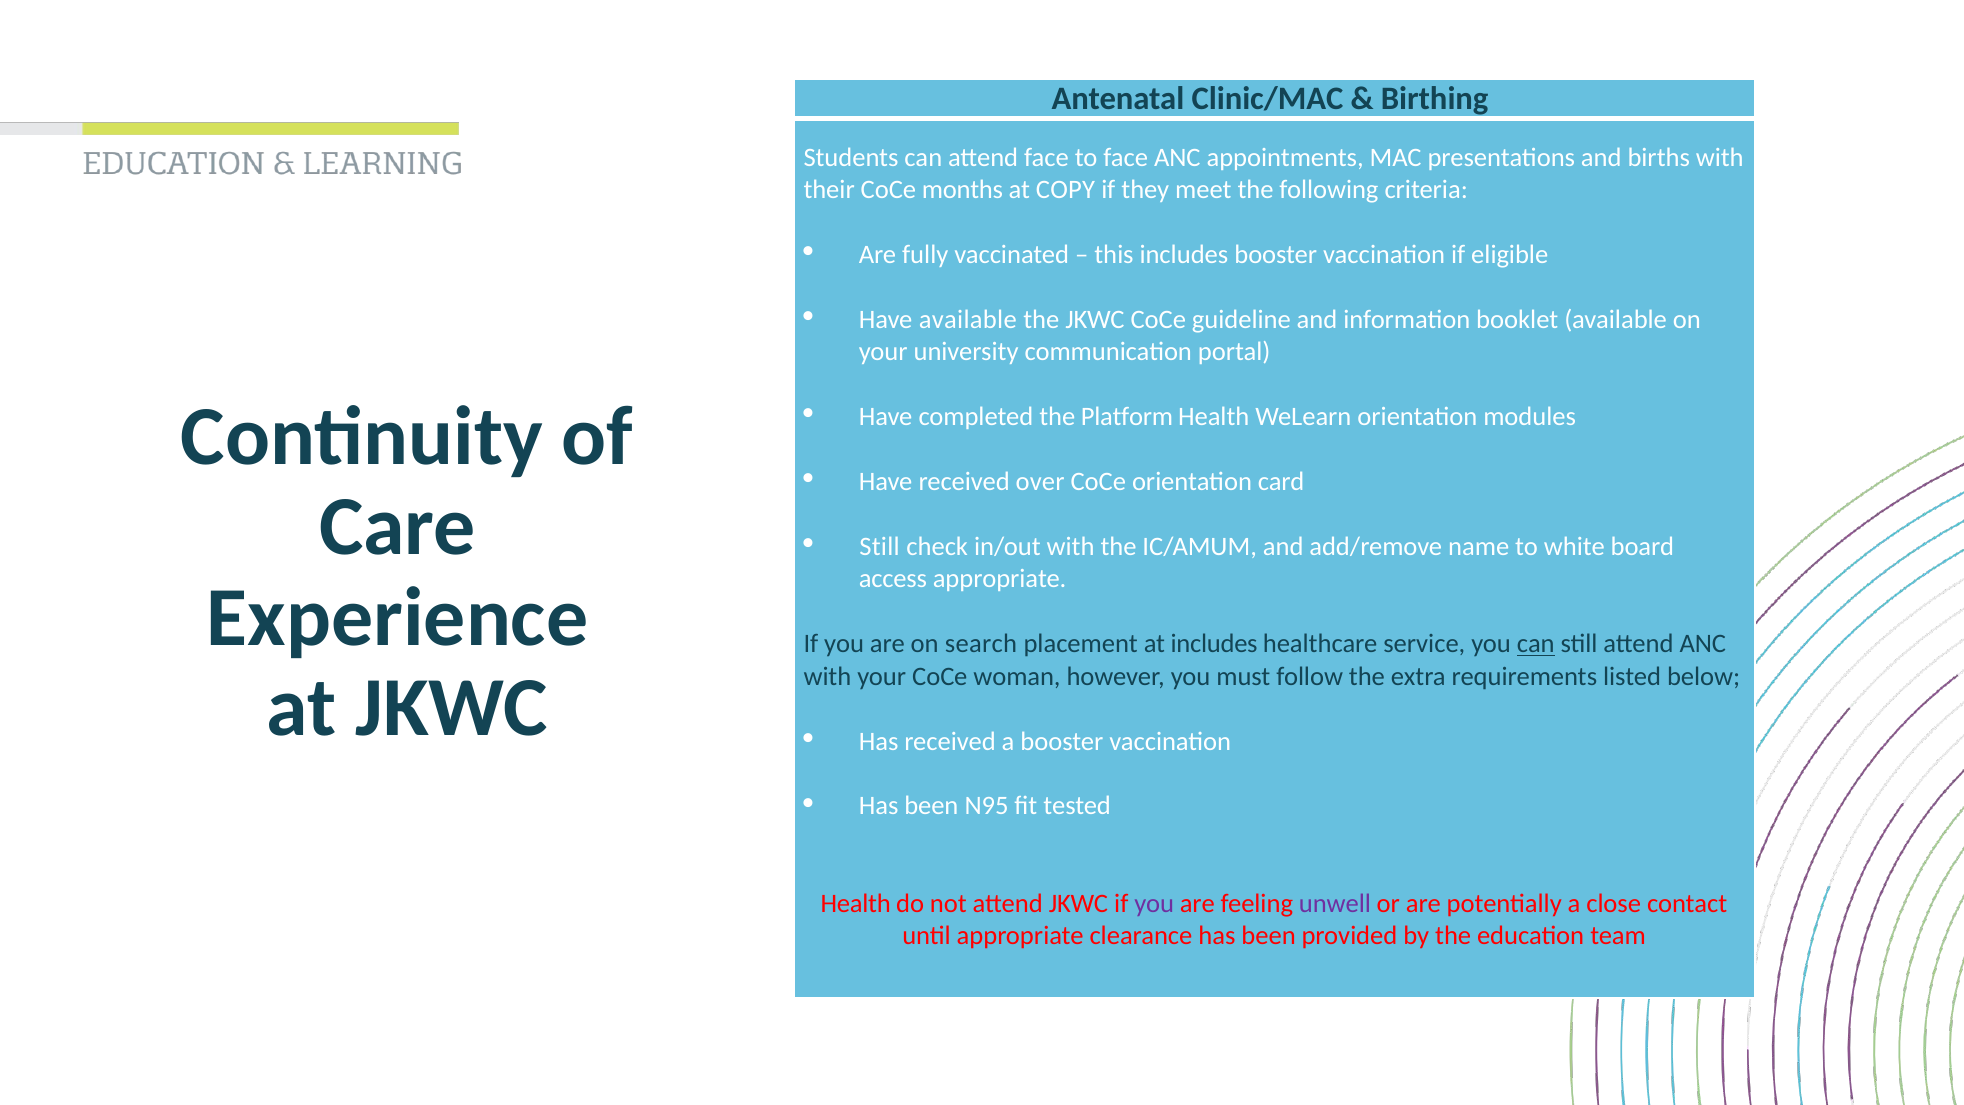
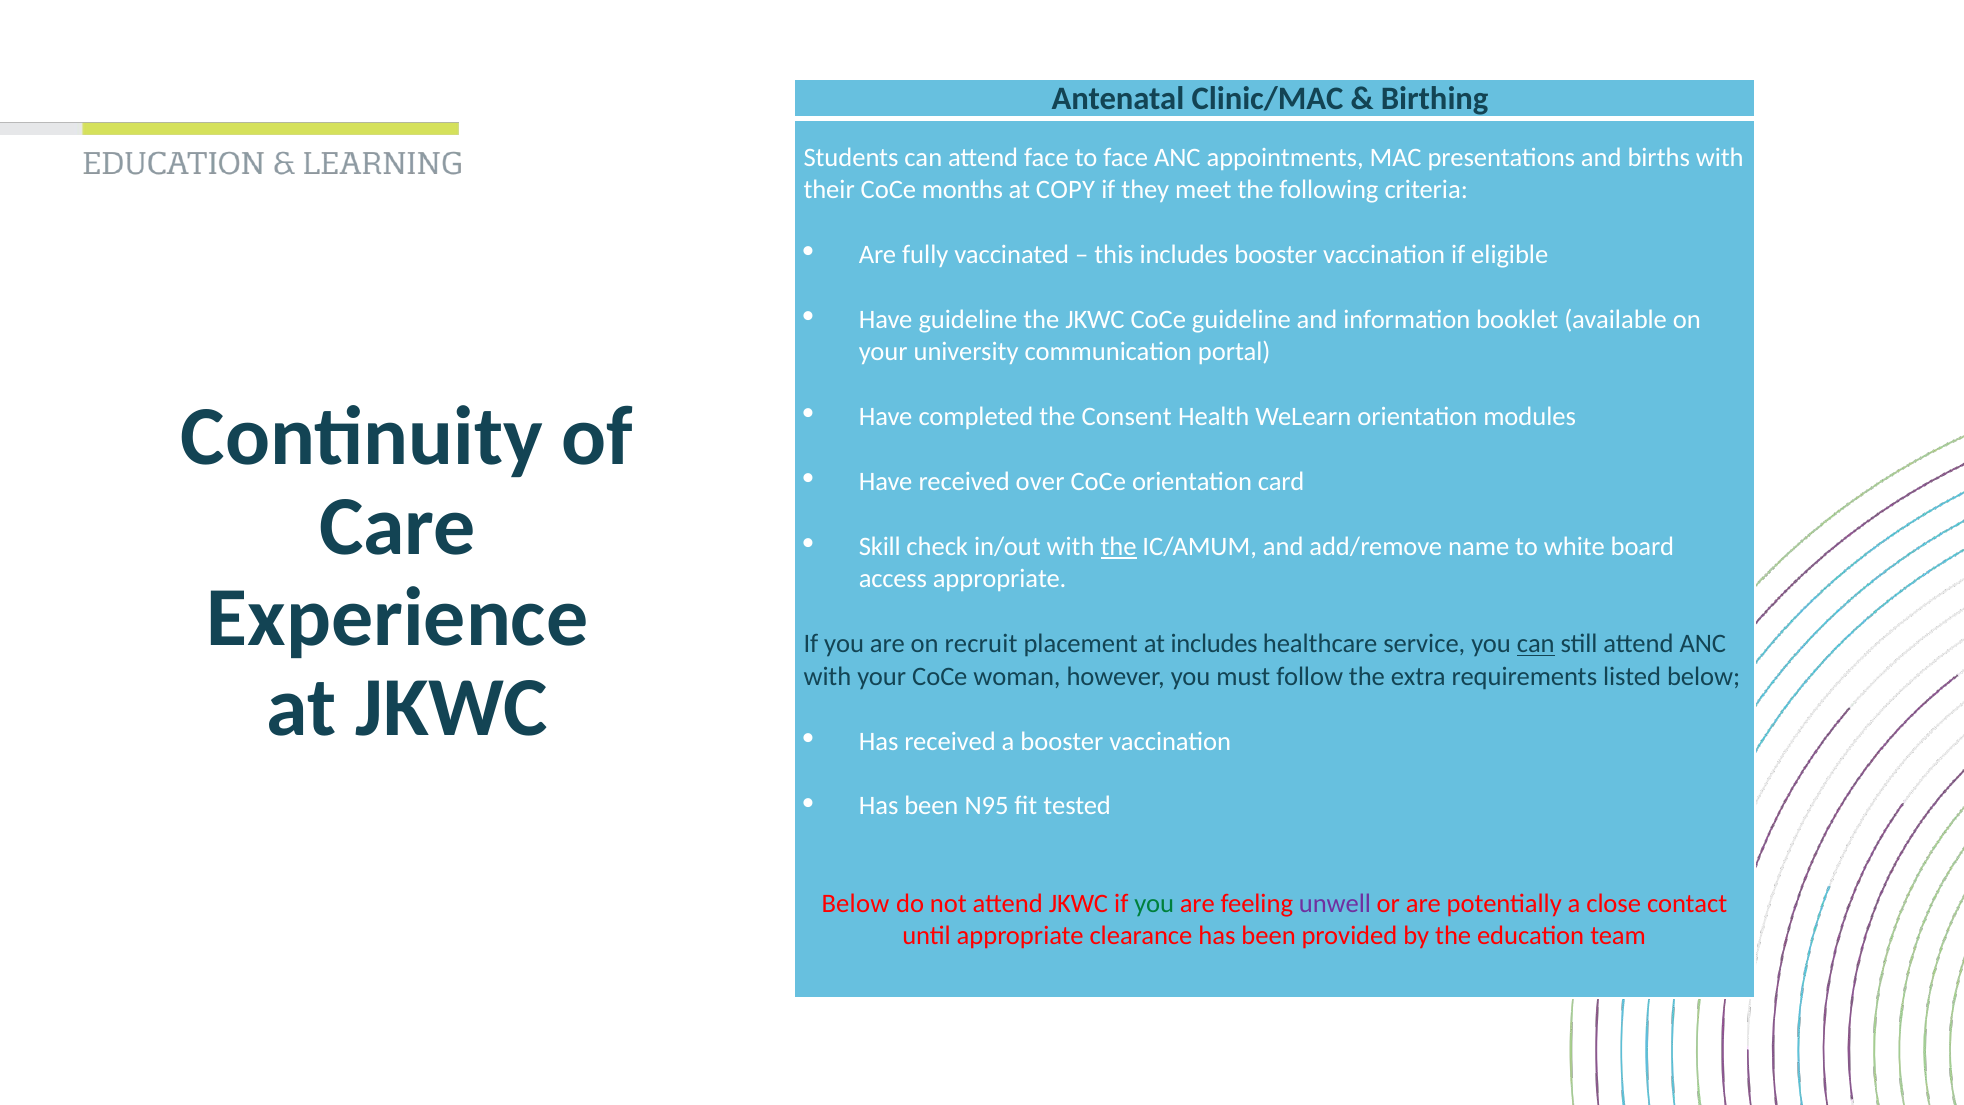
Have available: available -> guideline
Platform: Platform -> Consent
Still at (880, 547): Still -> Skill
the at (1119, 547) underline: none -> present
search: search -> recruit
Health at (856, 903): Health -> Below
you at (1154, 903) colour: purple -> green
